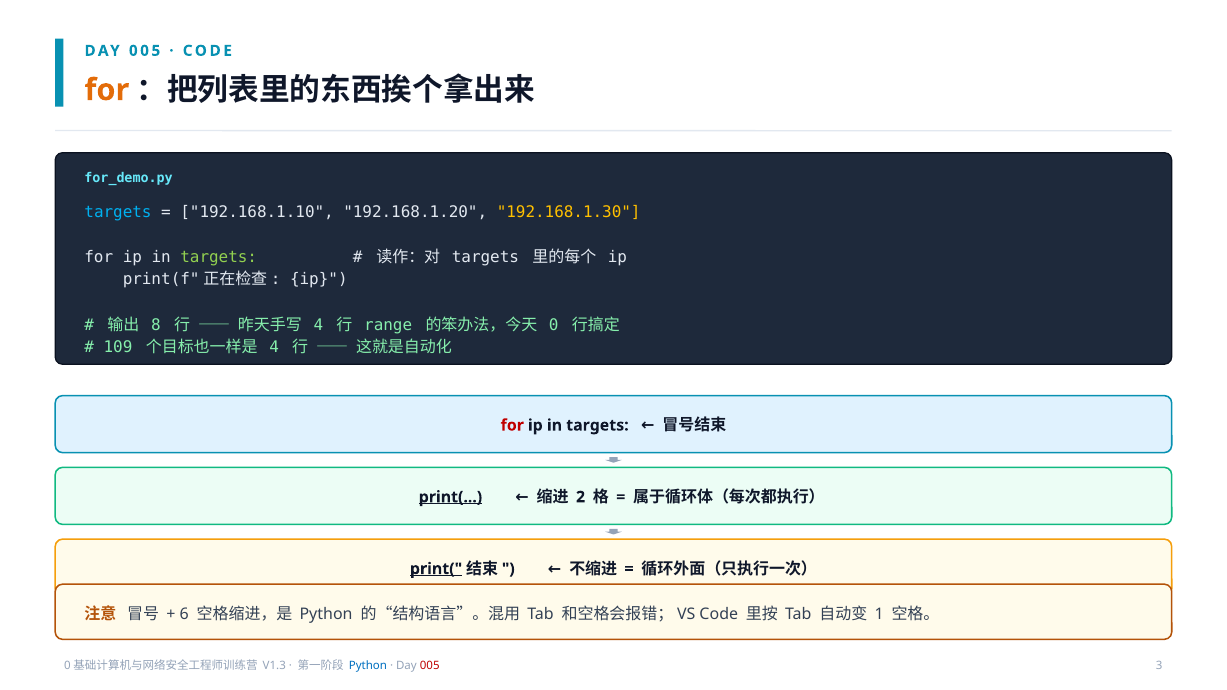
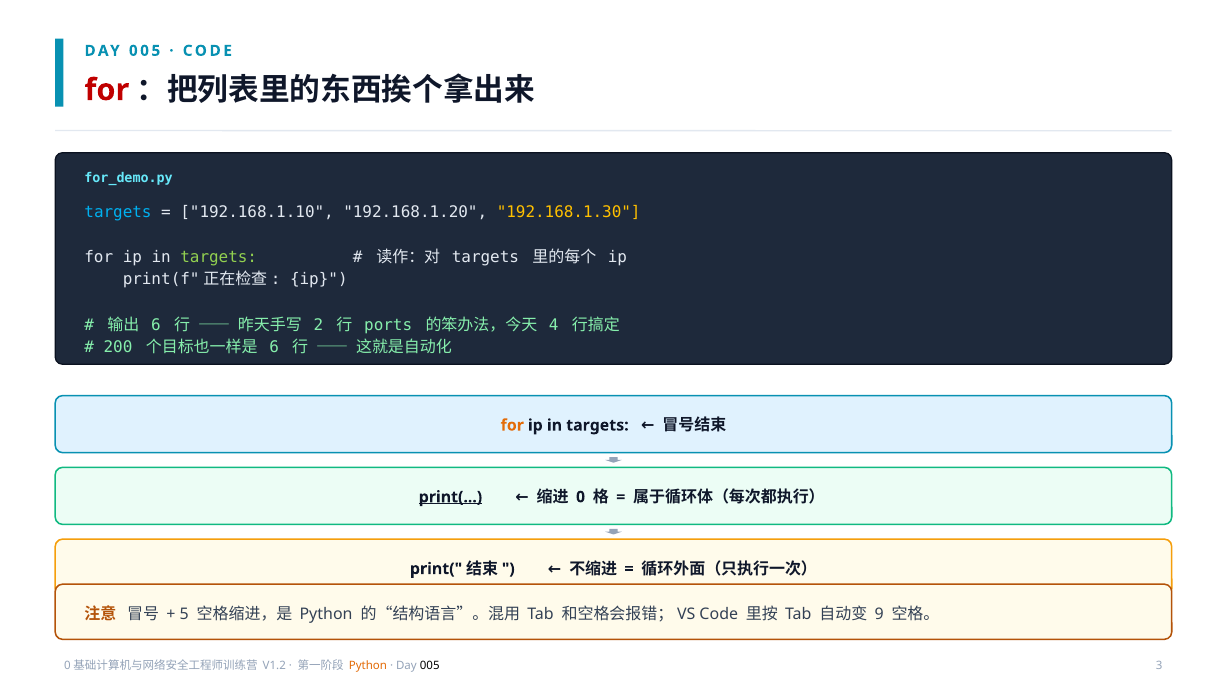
for at (107, 90) colour: orange -> red
8 at (156, 325): 8 -> 6
4 at (318, 325): 4 -> 2
range: range -> ports
0: 0 -> 4
109: 109 -> 200
4 at (274, 348): 4 -> 6
for at (512, 425) colour: red -> orange
2: 2 -> 0
print( at (436, 569) underline: present -> none
6: 6 -> 5
1: 1 -> 9
V1.3: V1.3 -> V1.2
Python at (368, 666) colour: blue -> orange
005 at (430, 666) colour: red -> black
